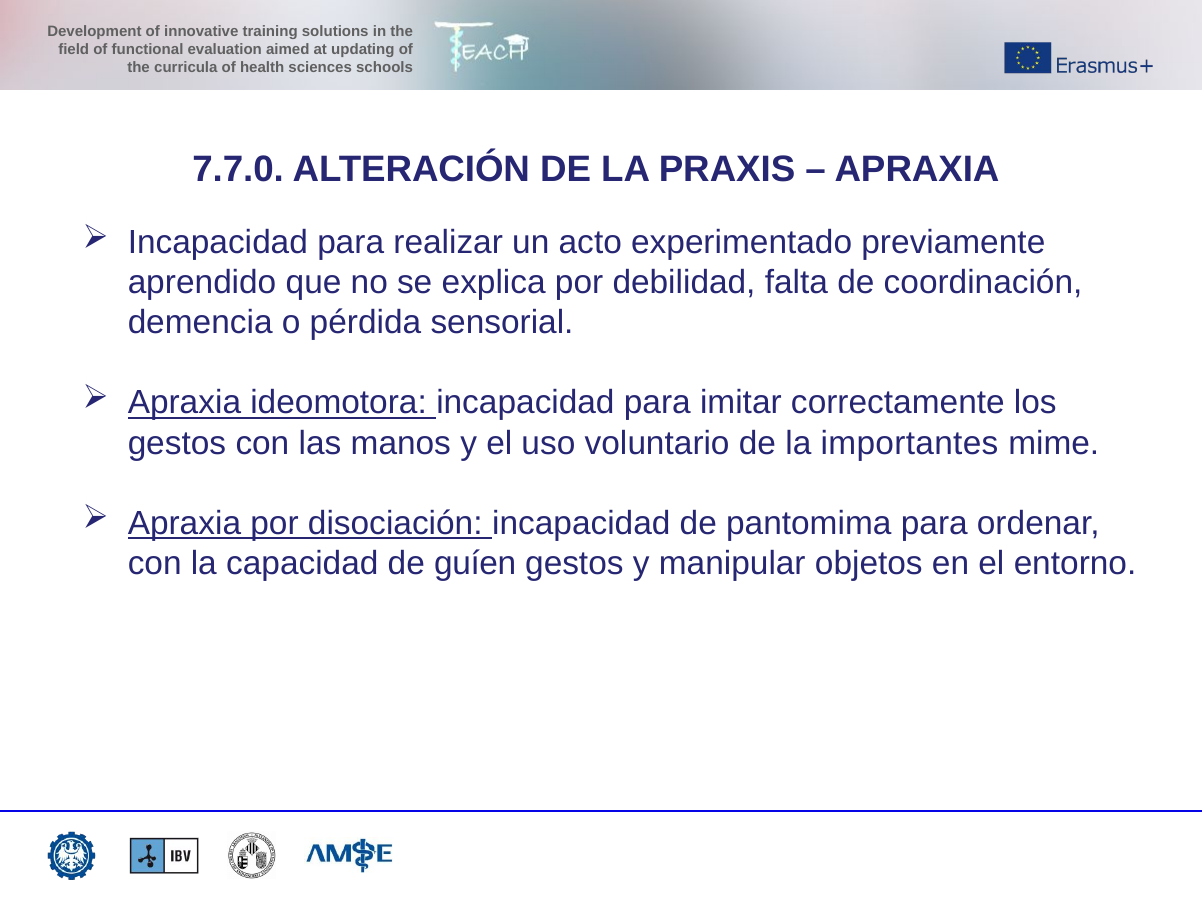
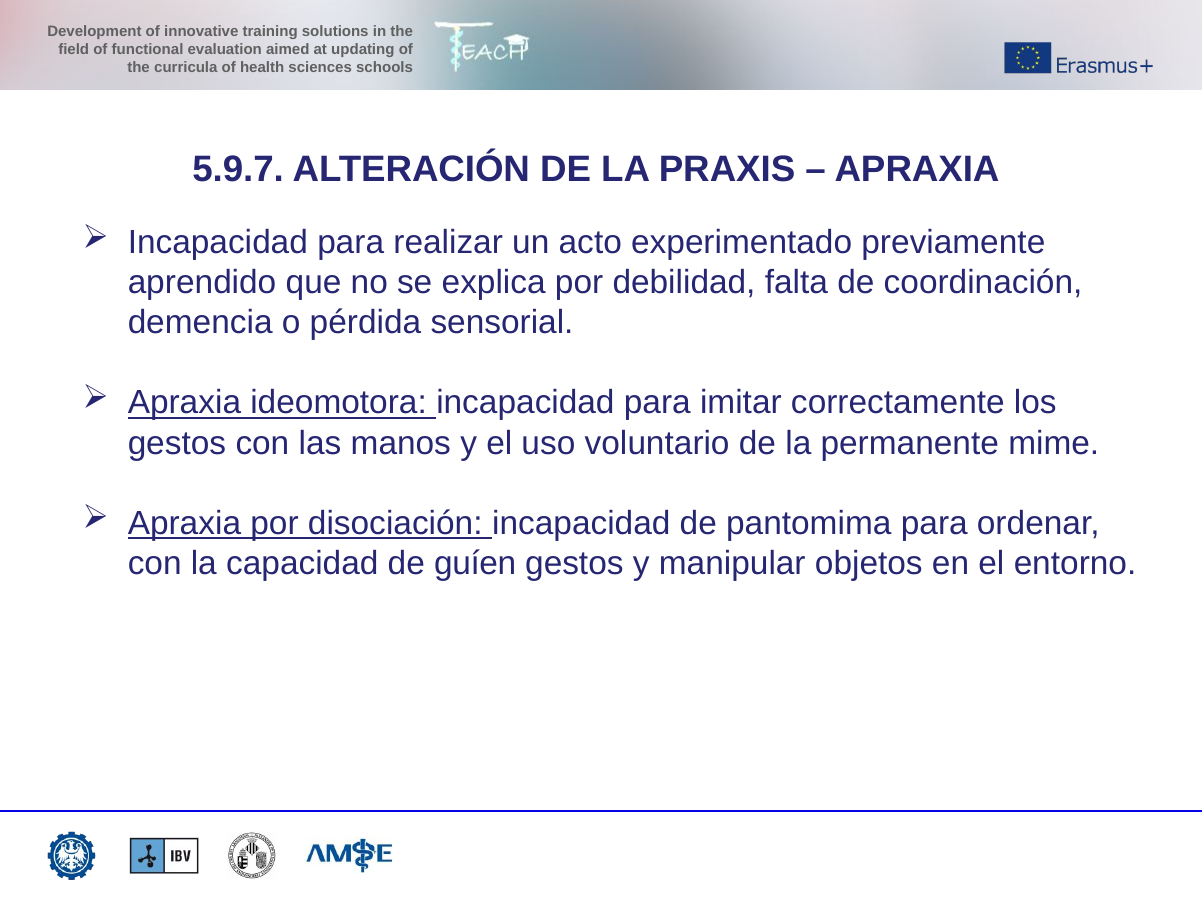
7.7.0: 7.7.0 -> 5.9.7
importantes: importantes -> permanente
